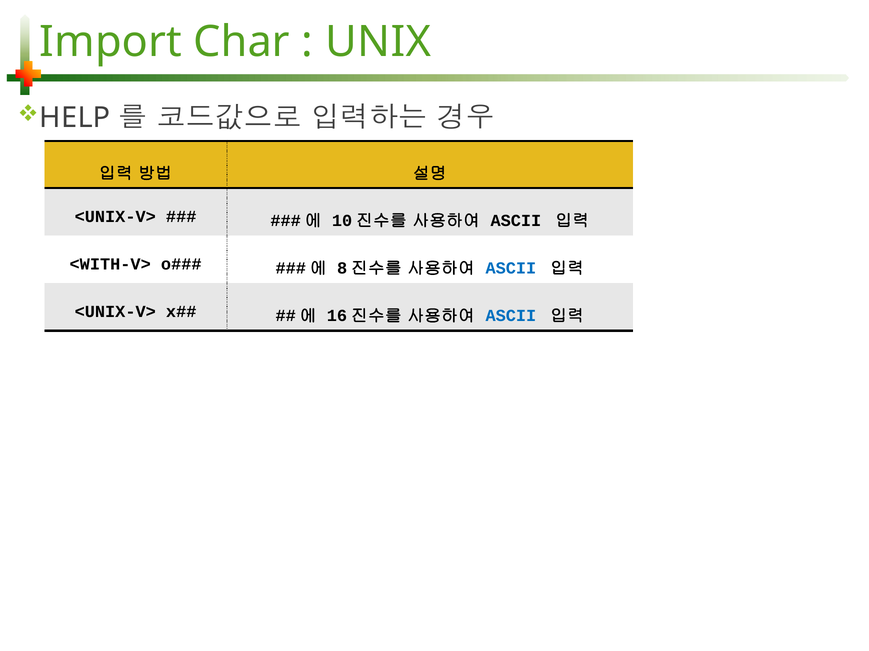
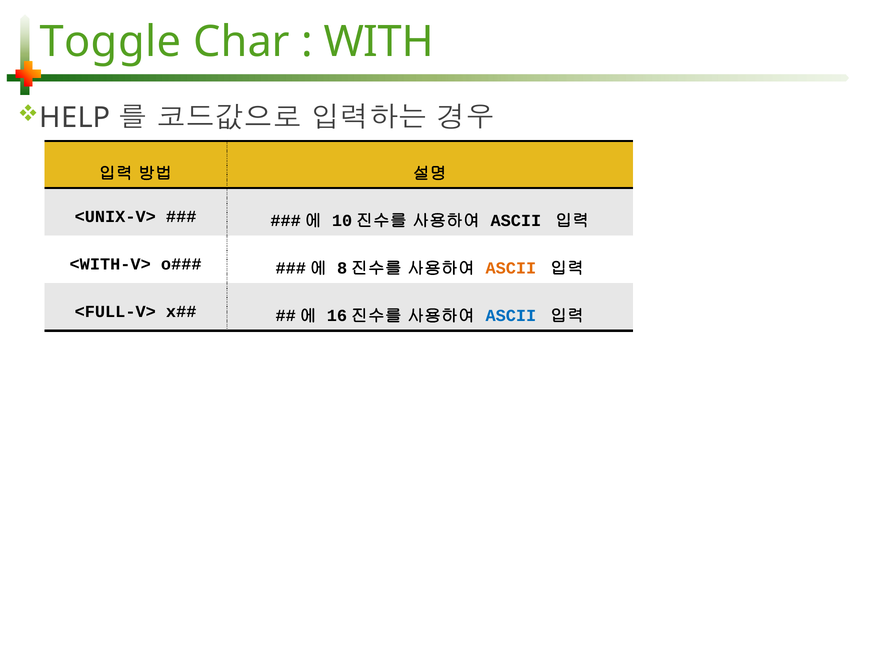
Import: Import -> Toggle
UNIX: UNIX -> WITH
ASCII at (511, 268) colour: blue -> orange
<UNIX-V> at (115, 312): <UNIX-V> -> <FULL-V>
